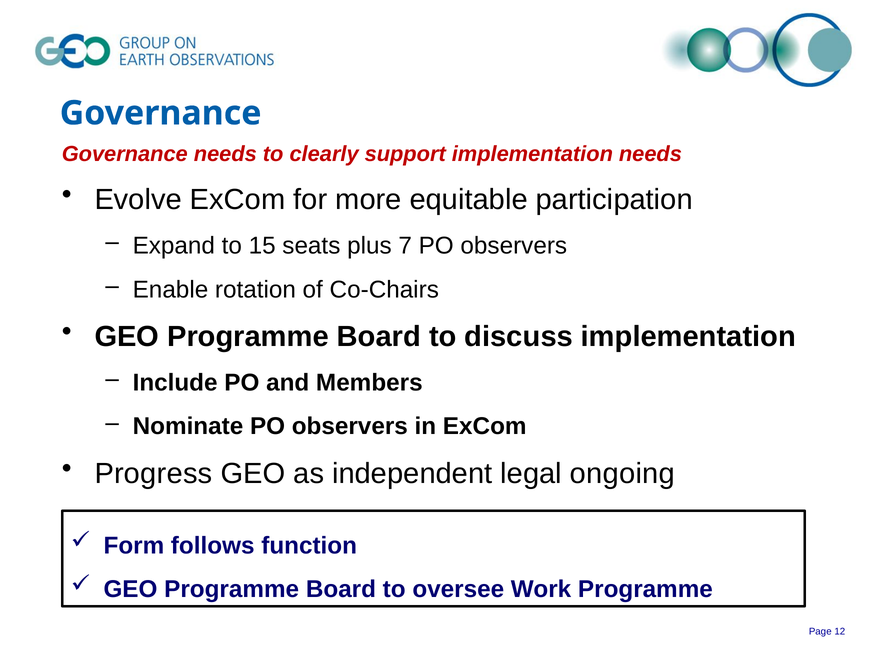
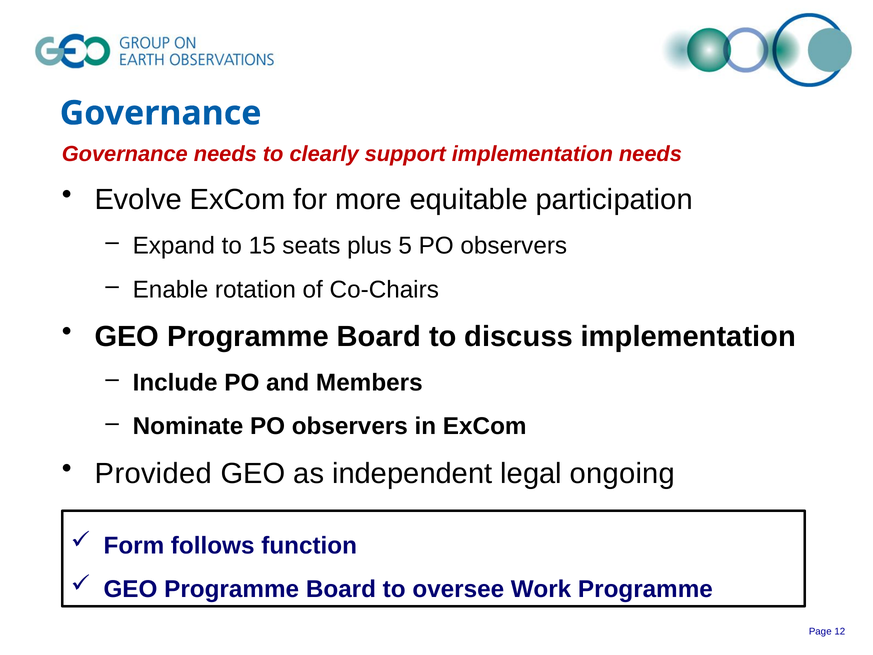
7: 7 -> 5
Progress: Progress -> Provided
